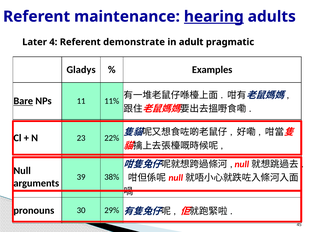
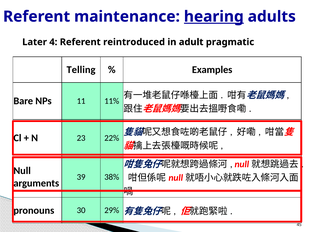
demonstrate: demonstrate -> reintroduced
Gladys: Gladys -> Telling
Bare underline: present -> none
